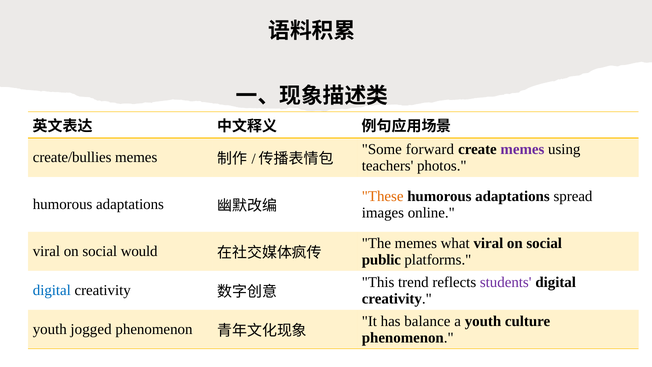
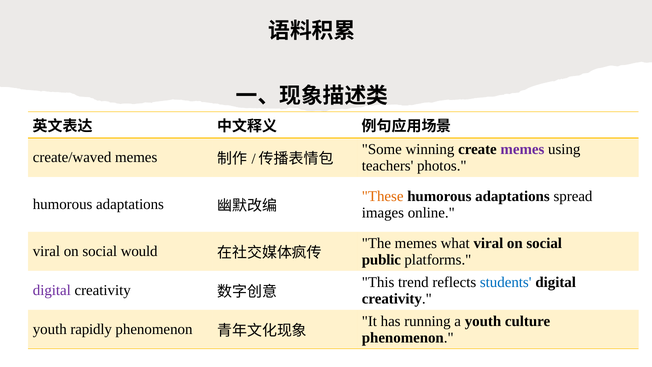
forward: forward -> winning
create/bullies: create/bullies -> create/waved
students colour: purple -> blue
digital at (52, 290) colour: blue -> purple
balance: balance -> running
jogged: jogged -> rapidly
